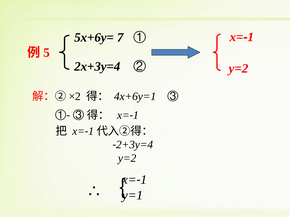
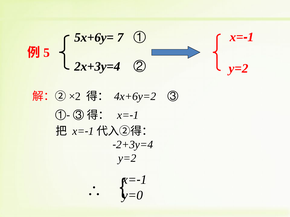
4x+6y=1: 4x+6y=1 -> 4x+6y=2
y=1: y=1 -> y=0
